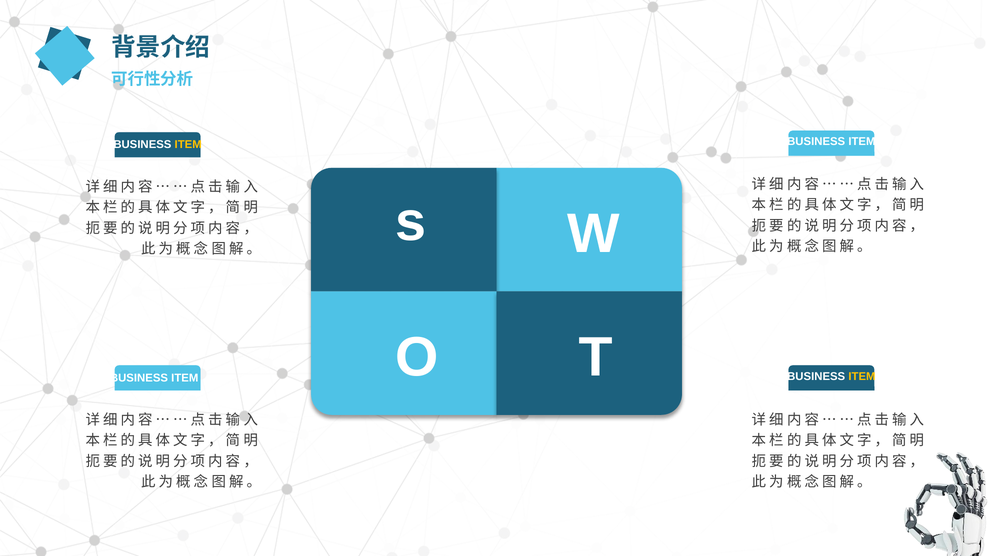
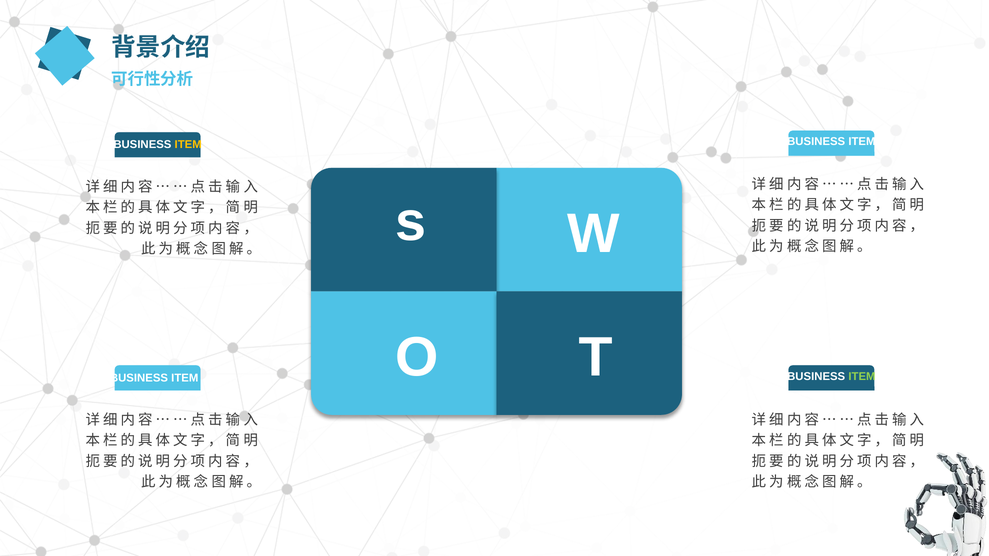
ITEM at (862, 377) colour: yellow -> light green
